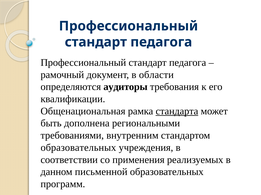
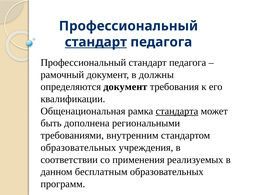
стандарт at (96, 42) underline: none -> present
области: области -> должны
определяются аудиторы: аудиторы -> документ
письменной: письменной -> бесплатным
